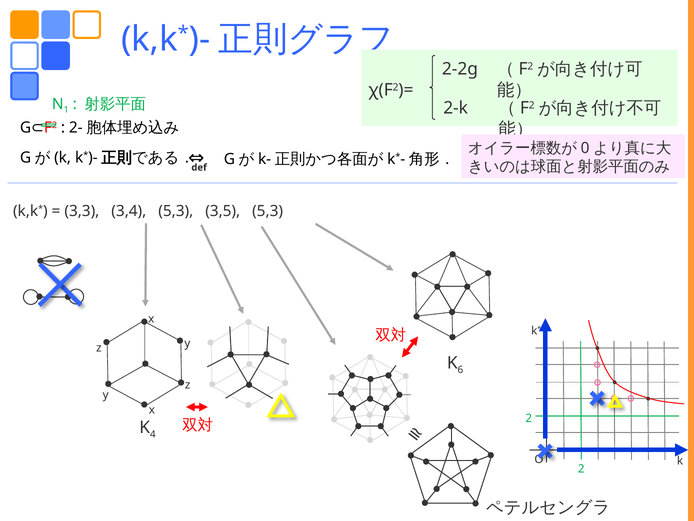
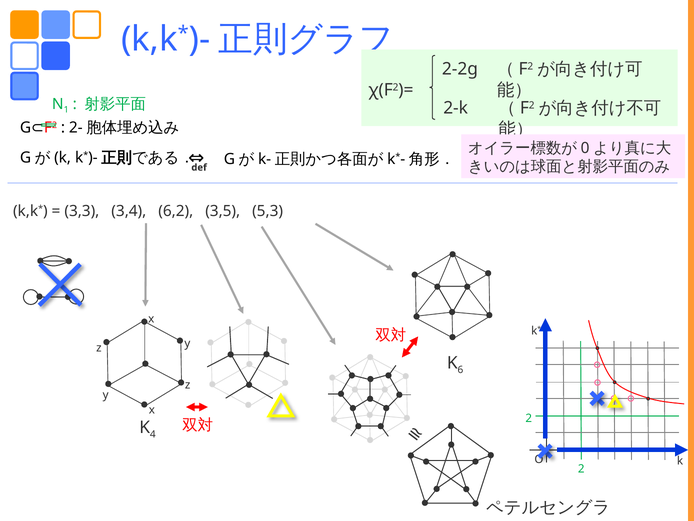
3,4 5,3: 5,3 -> 6,2
